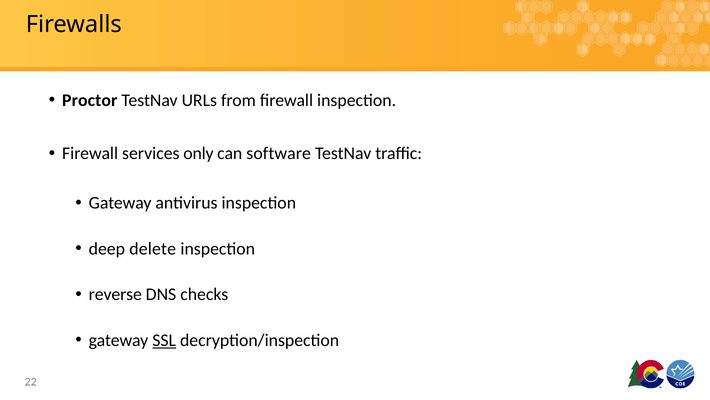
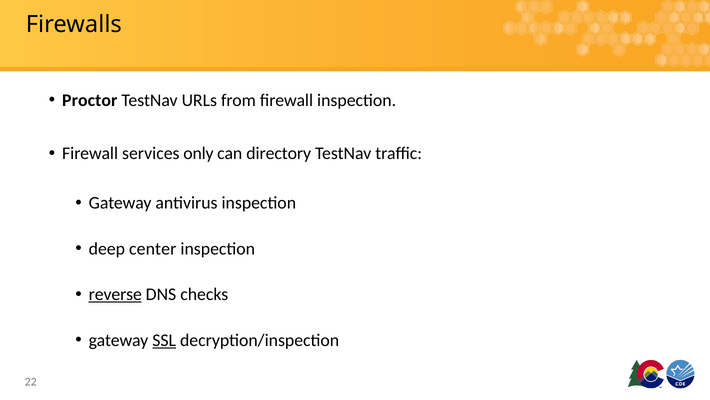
software: software -> directory
delete: delete -> center
reverse underline: none -> present
